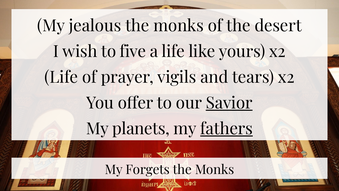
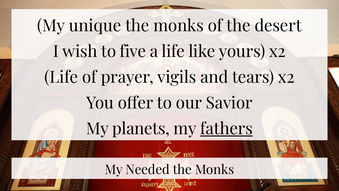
jealous: jealous -> unique
Savior underline: present -> none
Forgets: Forgets -> Needed
